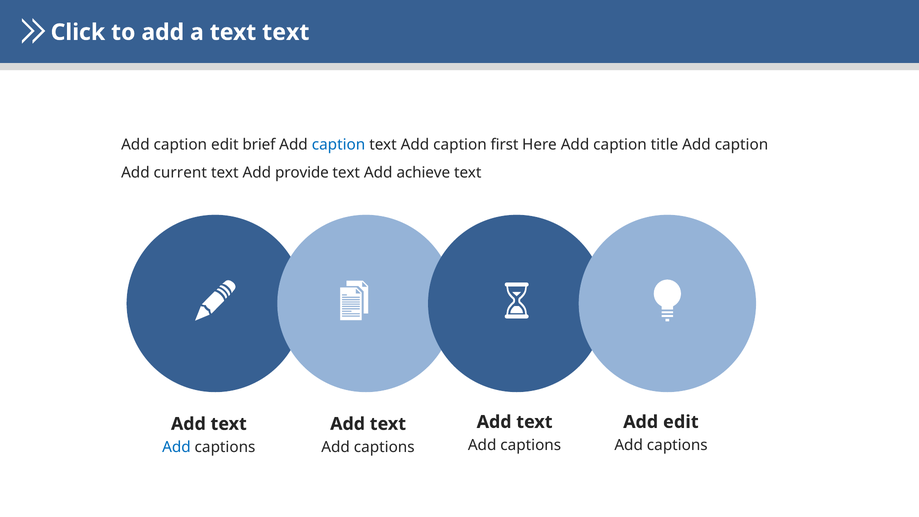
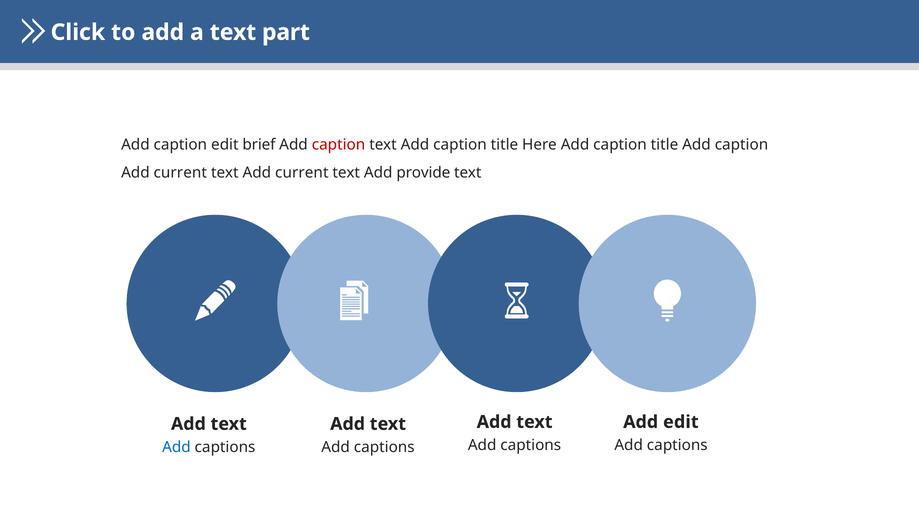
text text: text -> part
caption at (339, 145) colour: blue -> red
text Add caption first: first -> title
text Add provide: provide -> current
achieve: achieve -> provide
